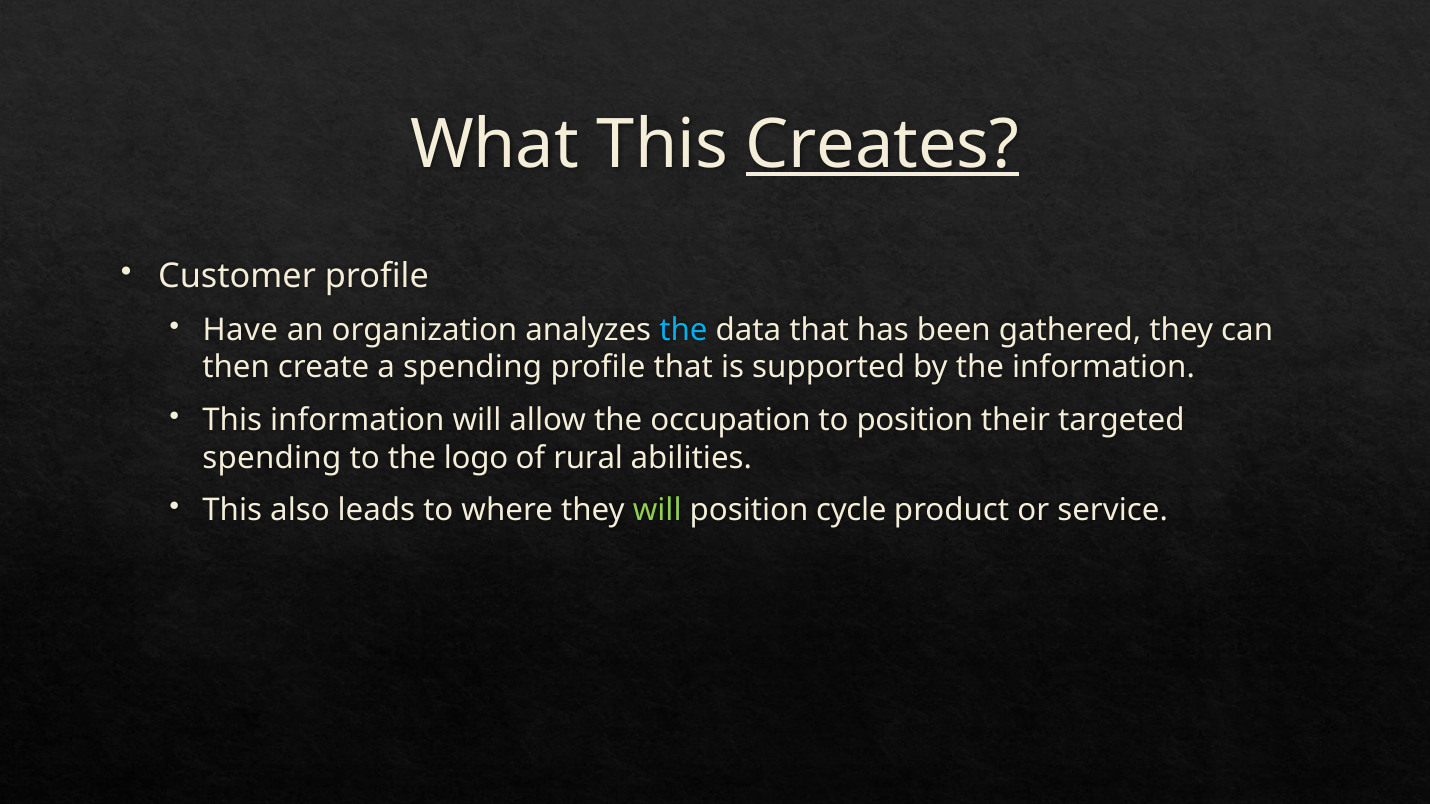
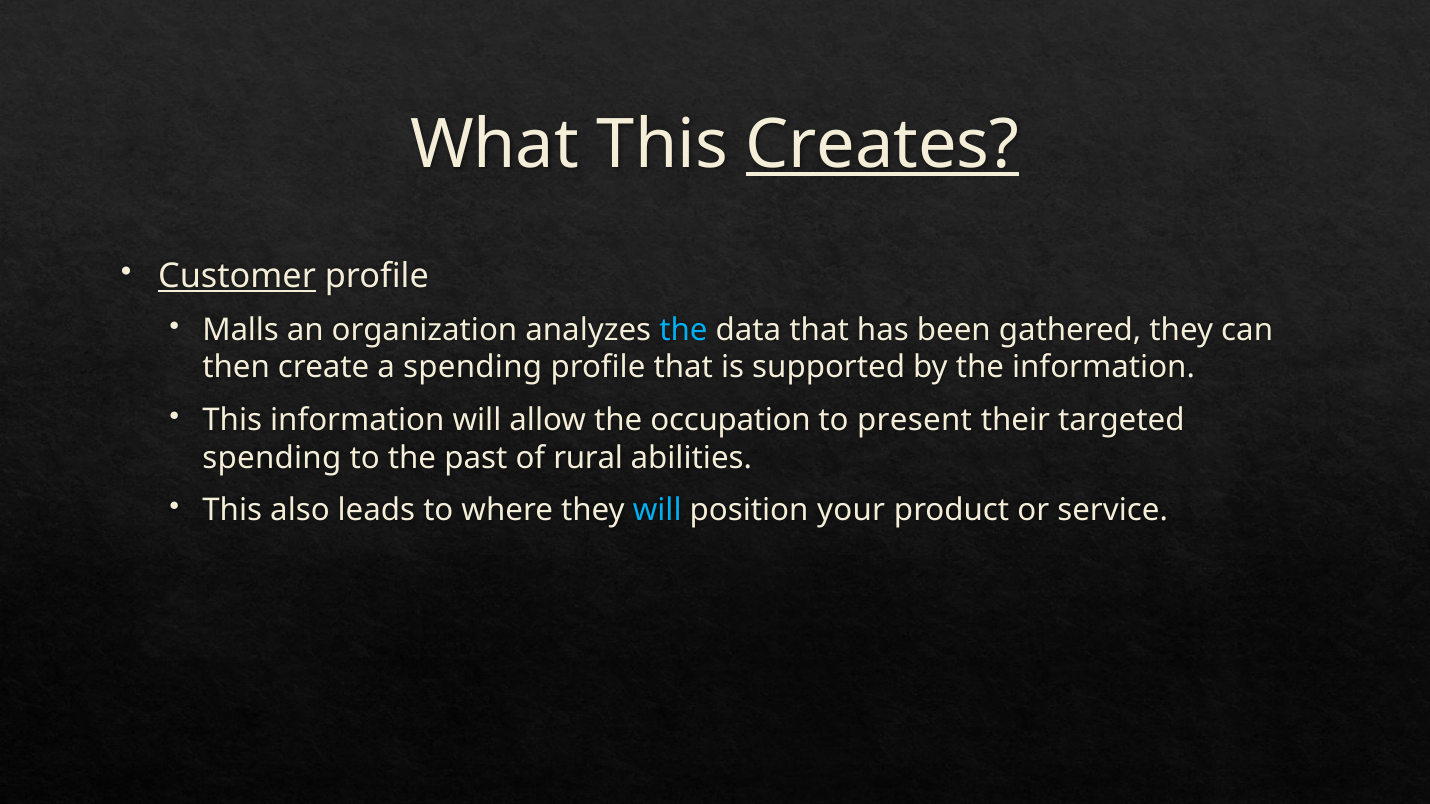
Customer underline: none -> present
Have: Have -> Malls
to position: position -> present
logo: logo -> past
will at (657, 511) colour: light green -> light blue
cycle: cycle -> your
